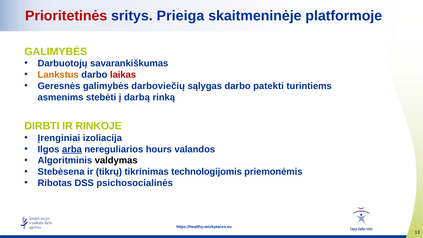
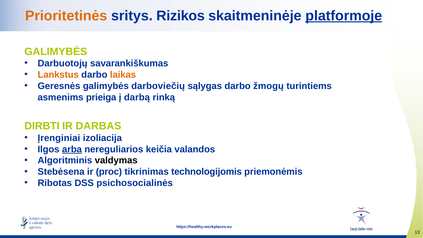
Prioritetinės colour: red -> orange
Prieiga: Prieiga -> Rizikos
platformoje underline: none -> present
laikas colour: red -> orange
patekti: patekti -> žmogų
stebėti: stebėti -> prieiga
RINKOJE: RINKOJE -> DARBAS
hours: hours -> keičia
tikrų: tikrų -> proc
